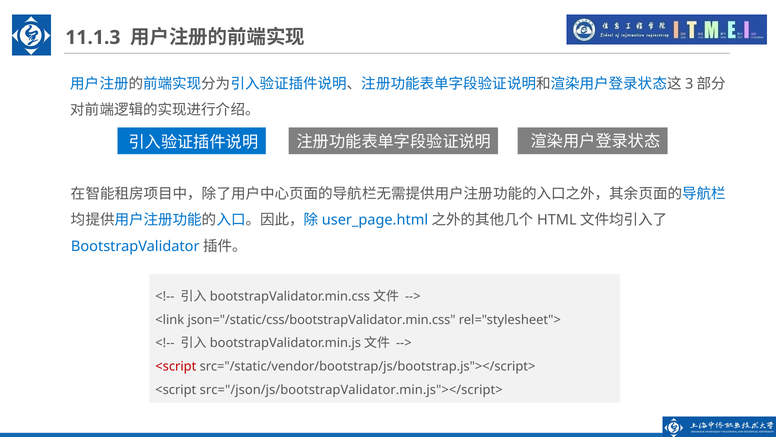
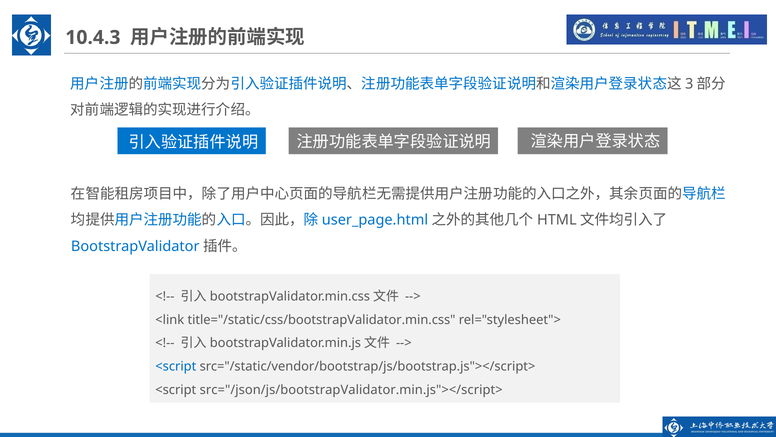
11.1.3: 11.1.3 -> 10.4.3
json="/static/css/bootstrapValidator.min.css: json="/static/css/bootstrapValidator.min.css -> title="/static/css/bootstrapValidator.min.css
<script at (176, 366) colour: red -> blue
